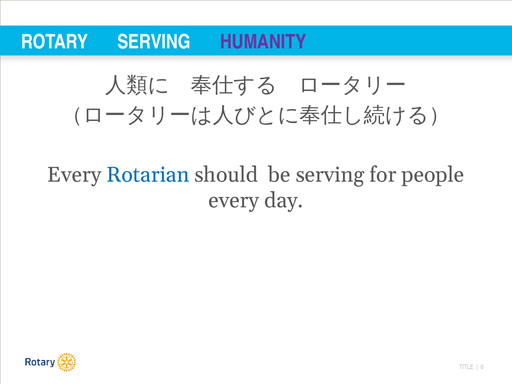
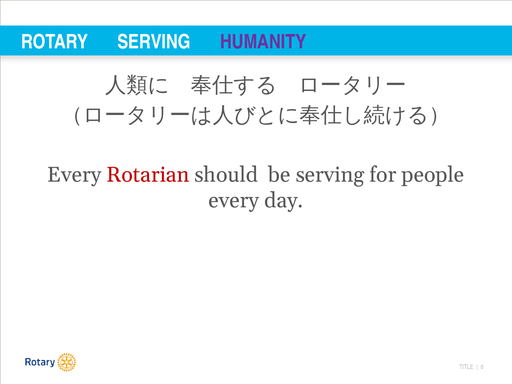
Rotarian colour: blue -> red
